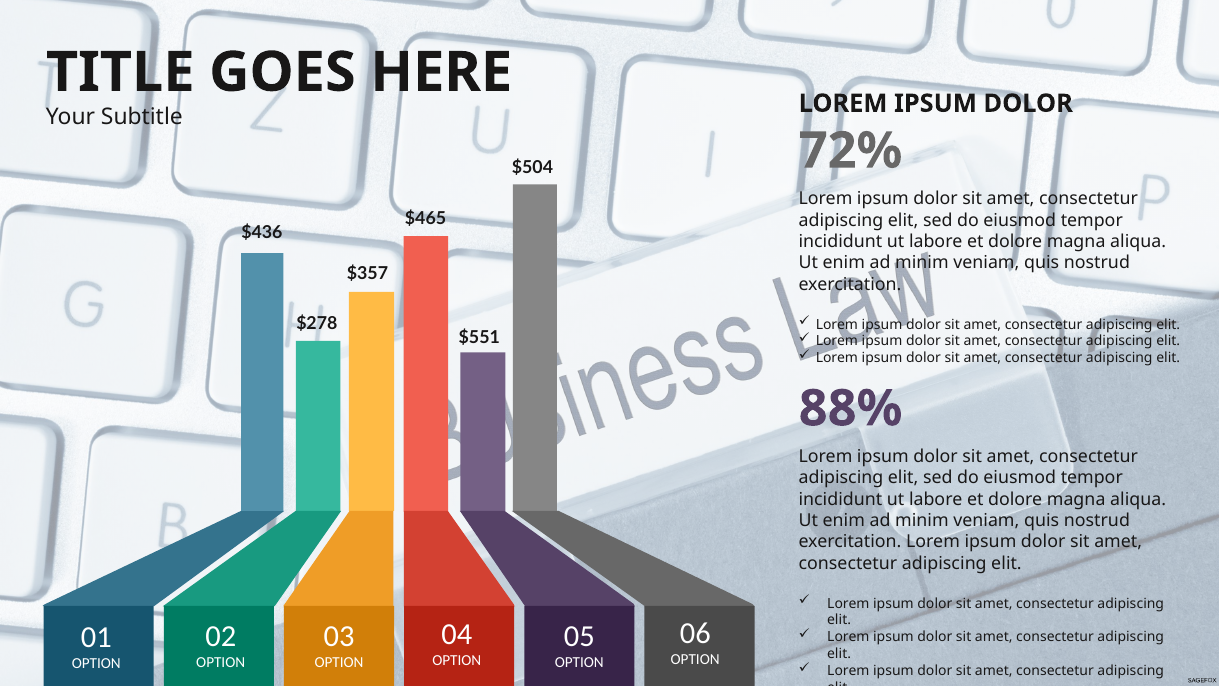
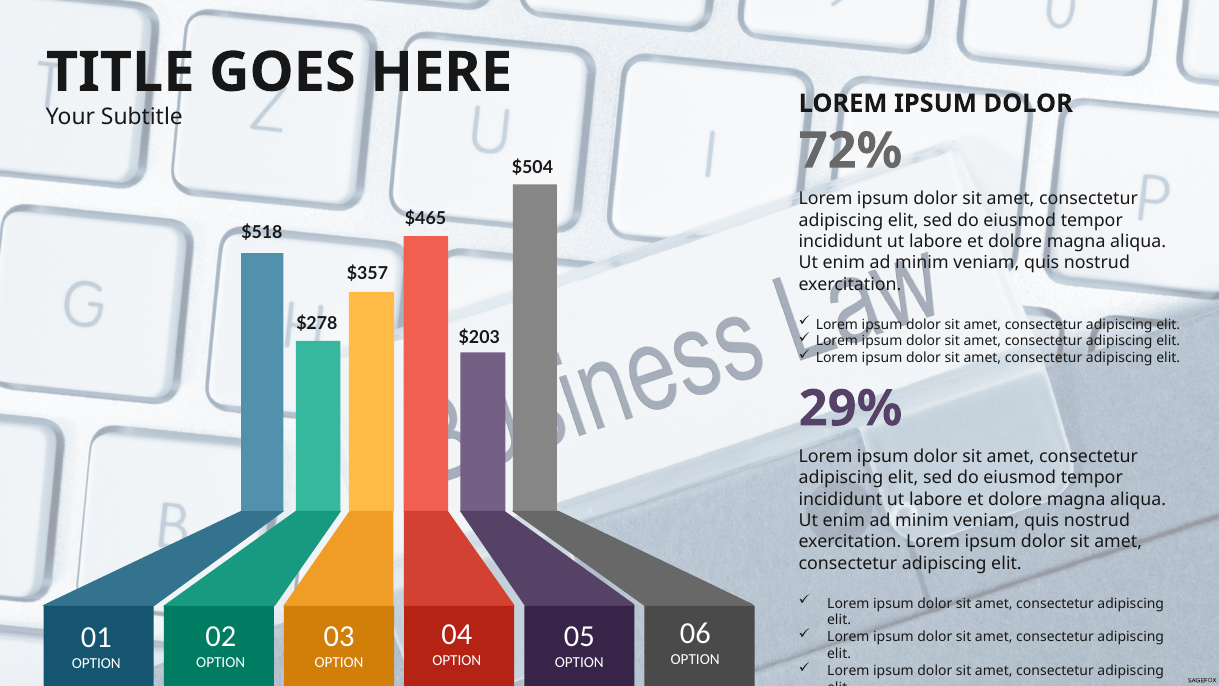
$436: $436 -> $518
$551: $551 -> $203
88%: 88% -> 29%
